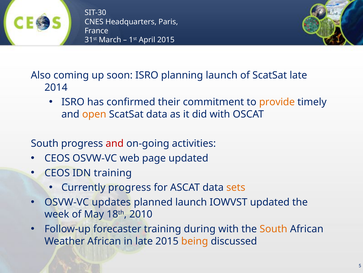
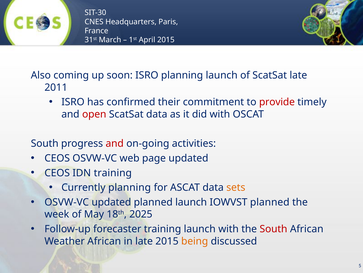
2014: 2014 -> 2011
provide colour: orange -> red
open colour: orange -> red
Currently progress: progress -> planning
OSVW-VC updates: updates -> updated
IOWVST updated: updated -> planned
2010: 2010 -> 2025
training during: during -> launch
South at (273, 228) colour: orange -> red
